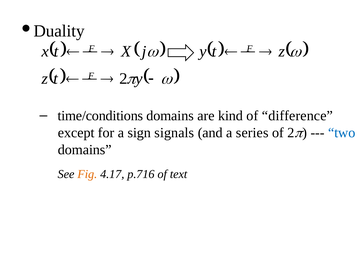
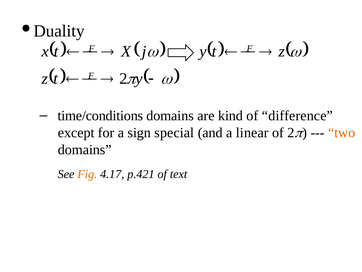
signals: signals -> special
series: series -> linear
two colour: blue -> orange
p.716: p.716 -> p.421
